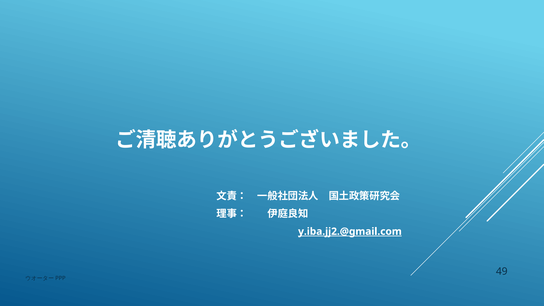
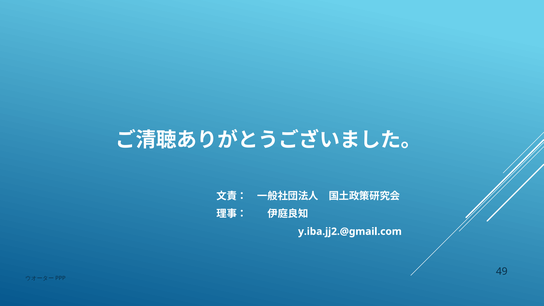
y.iba.jj2.@gmail.com underline: present -> none
